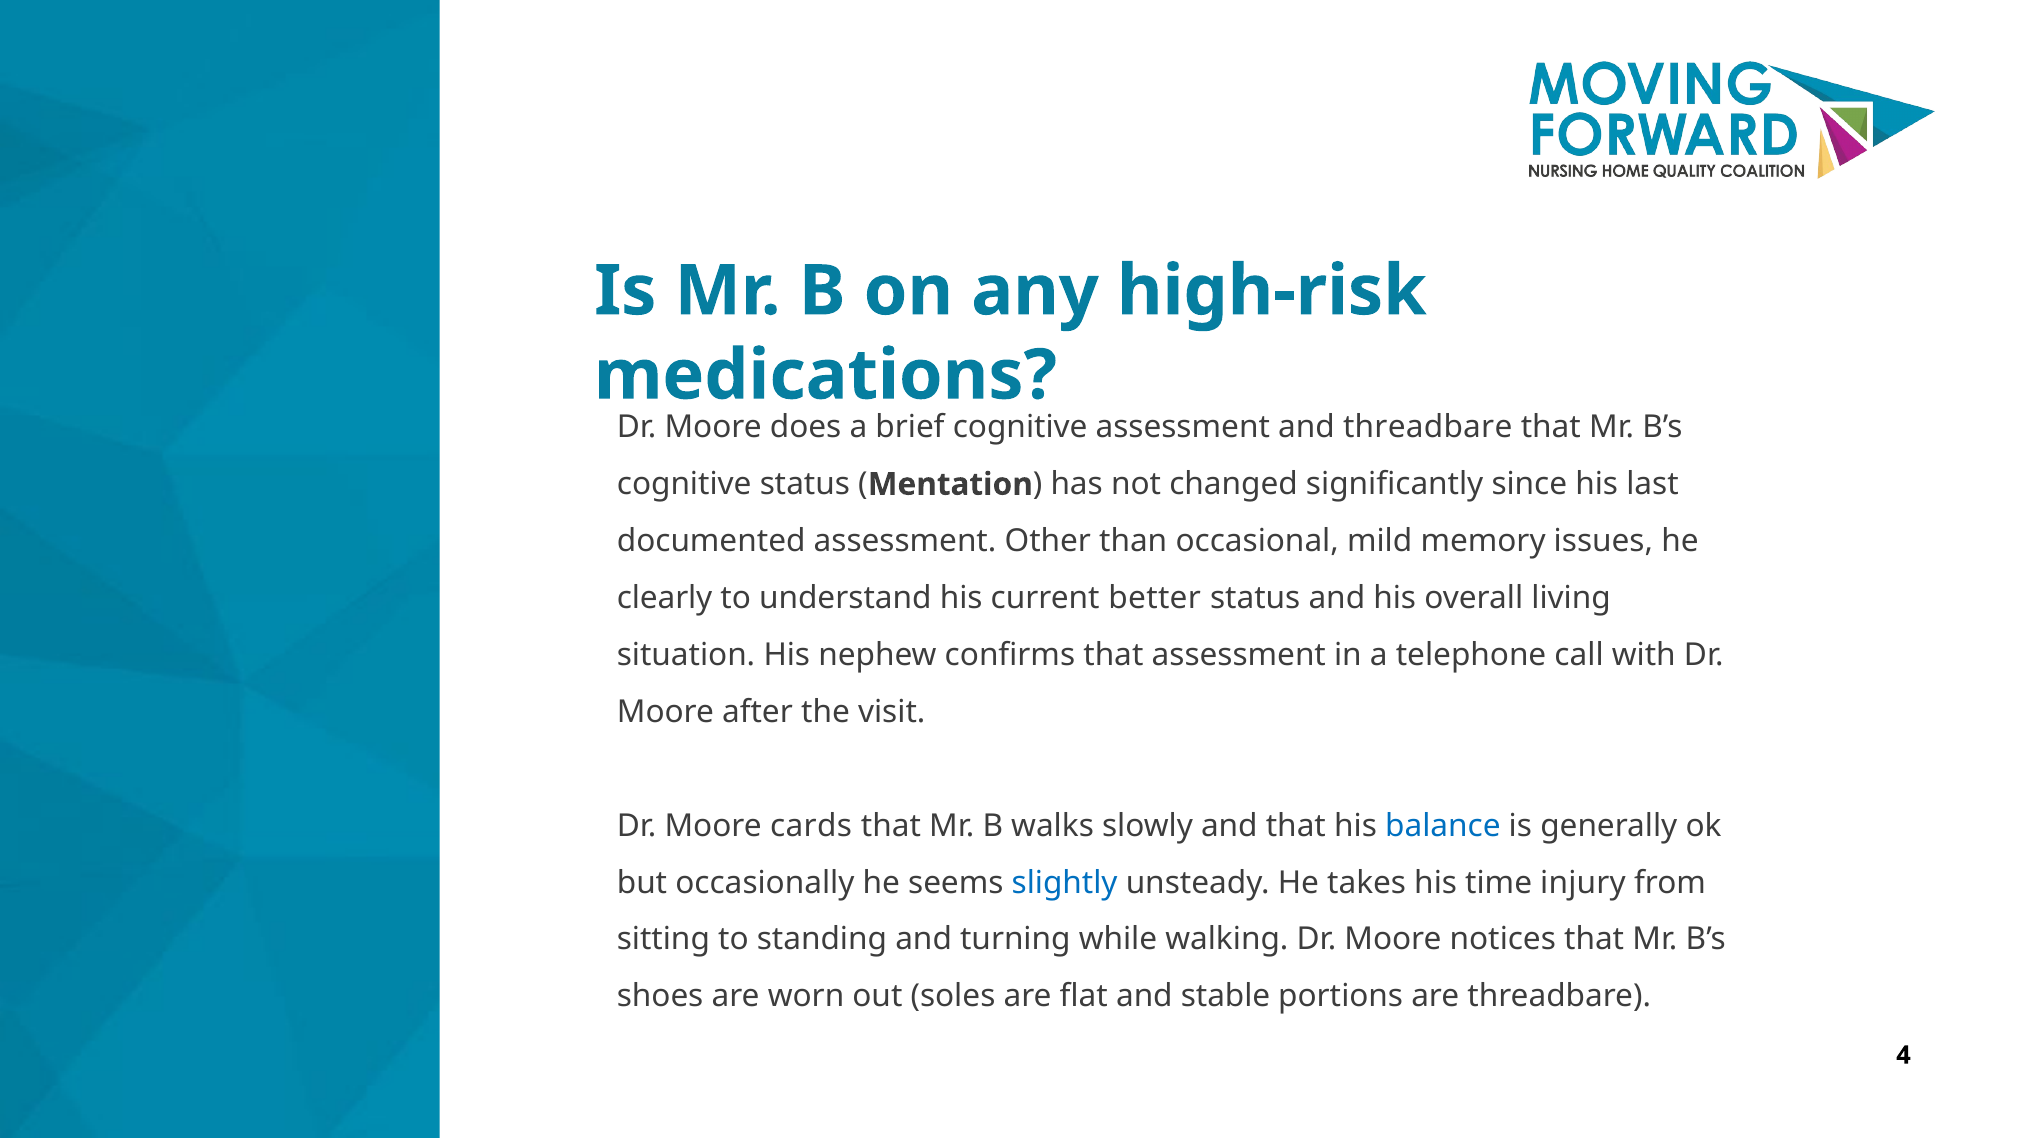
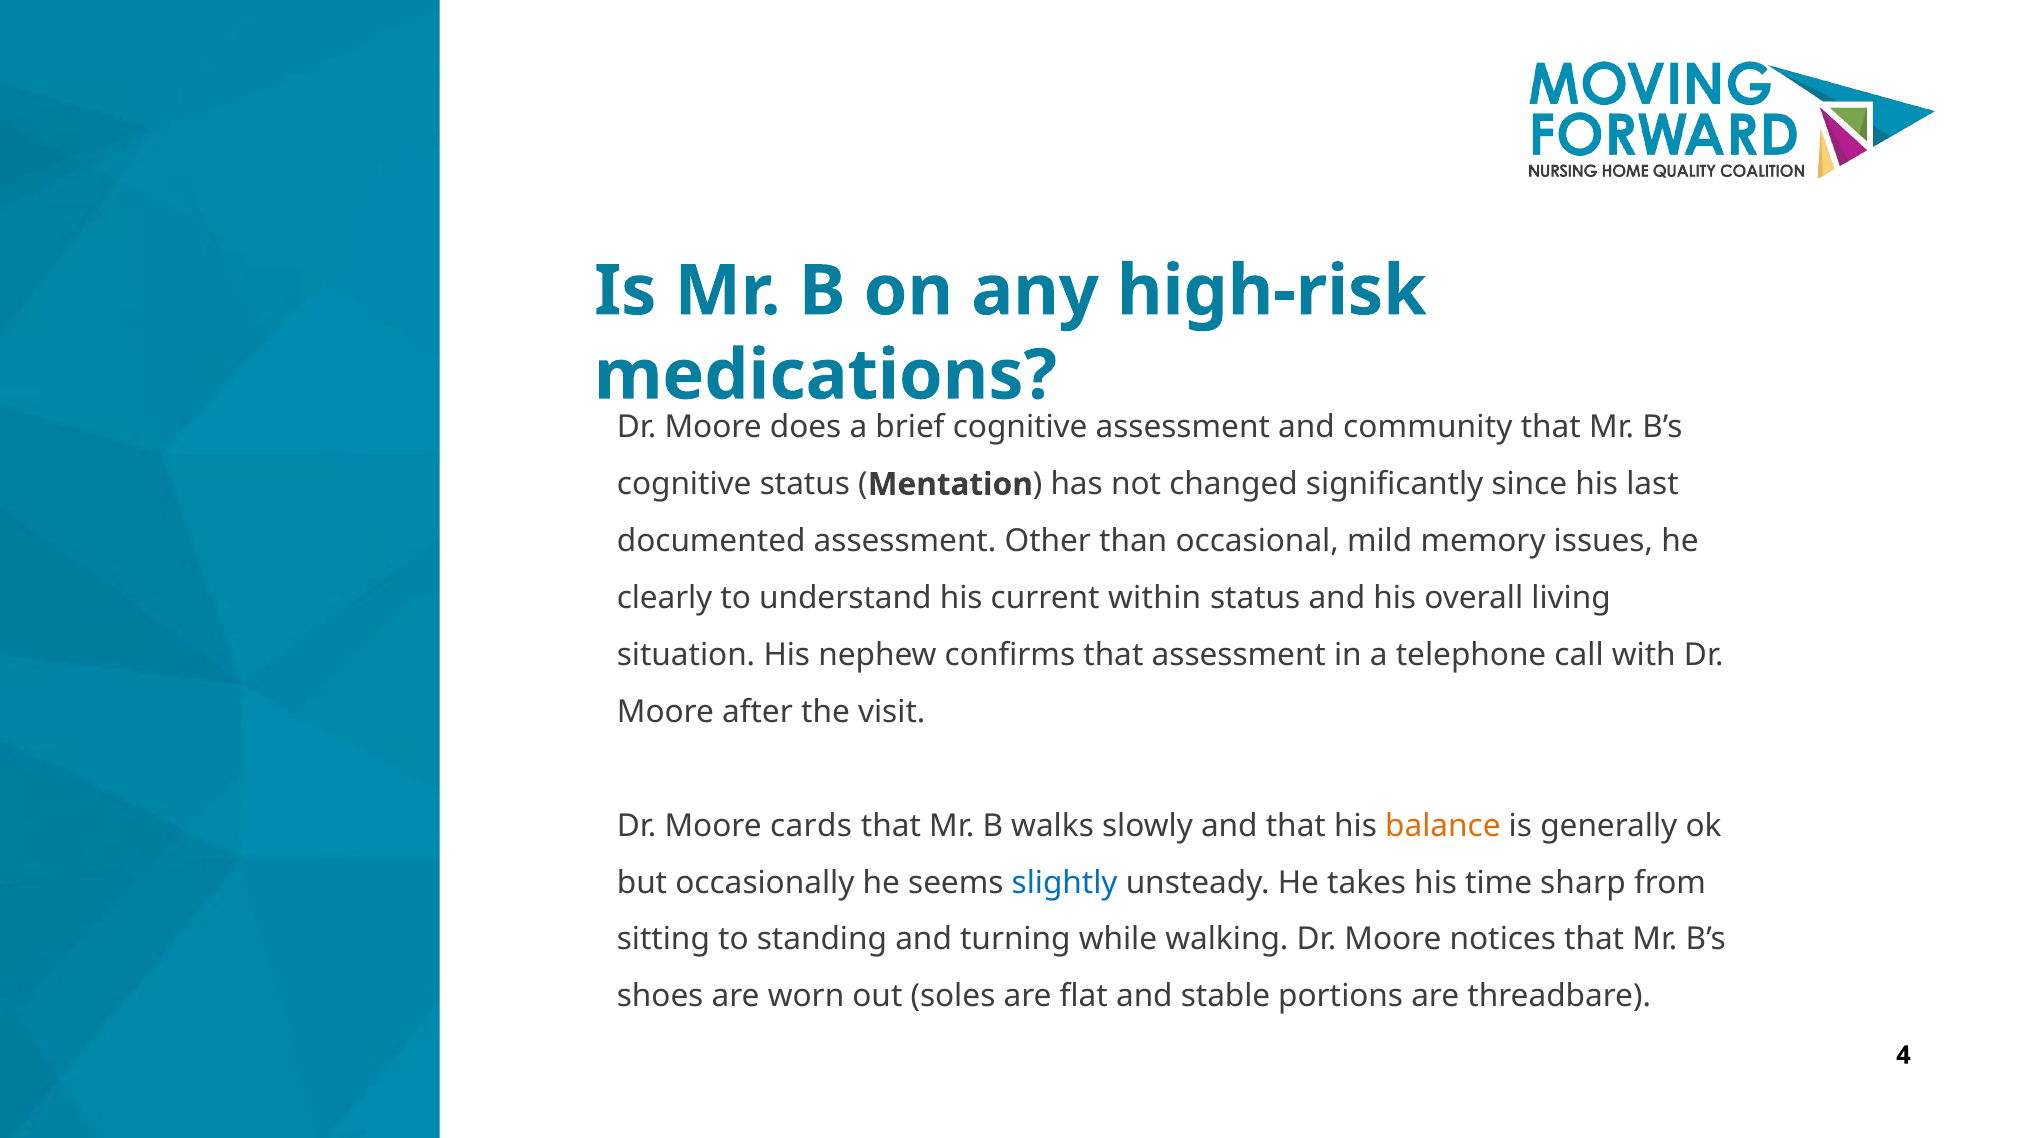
and threadbare: threadbare -> community
better: better -> within
balance colour: blue -> orange
injury: injury -> sharp
